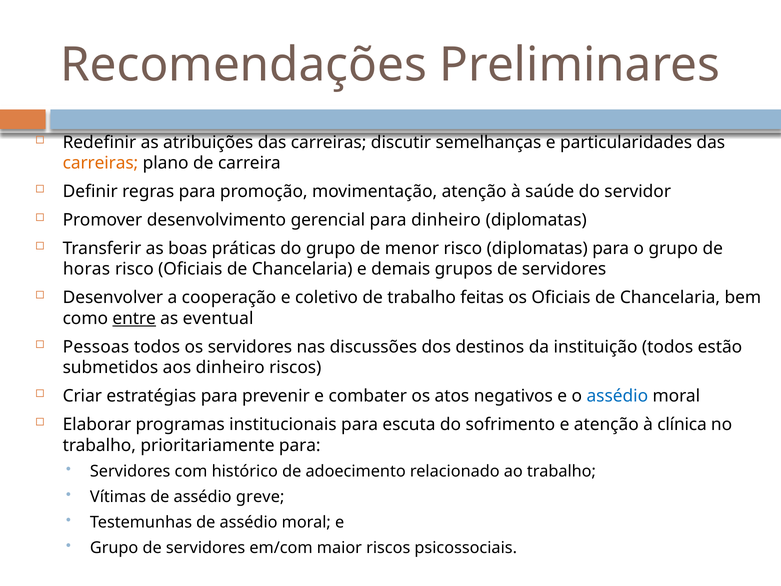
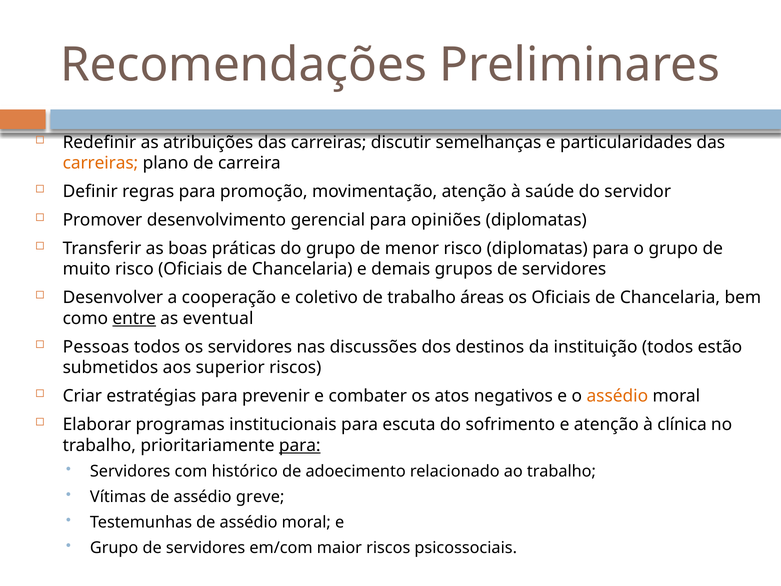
para dinheiro: dinheiro -> opiniões
horas: horas -> muito
feitas: feitas -> áreas
aos dinheiro: dinheiro -> superior
assédio at (617, 396) colour: blue -> orange
para at (300, 445) underline: none -> present
